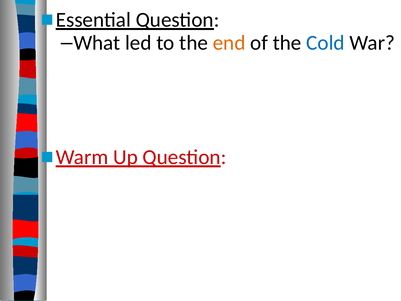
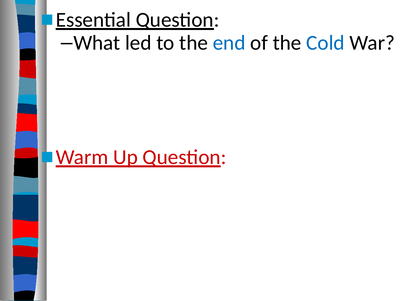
end colour: orange -> blue
